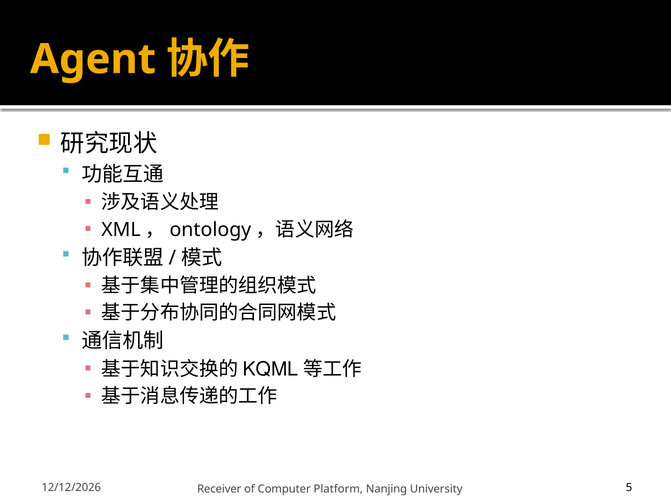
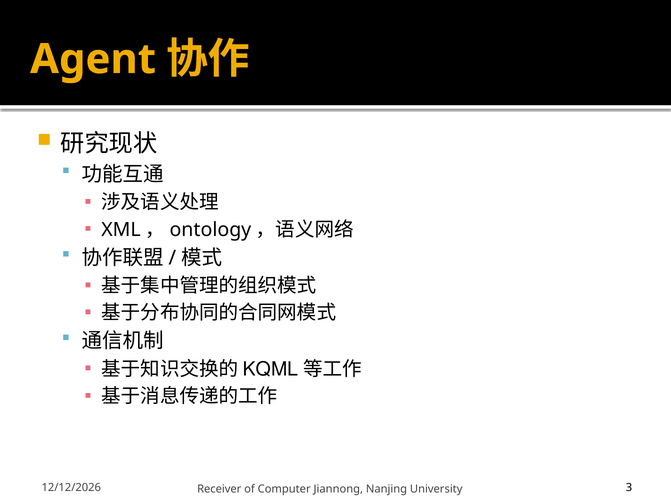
Platform: Platform -> Jiannong
5: 5 -> 3
